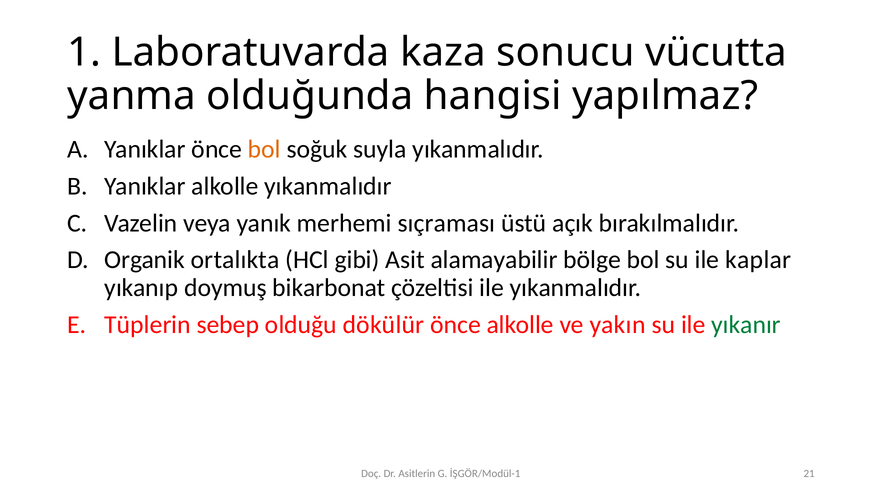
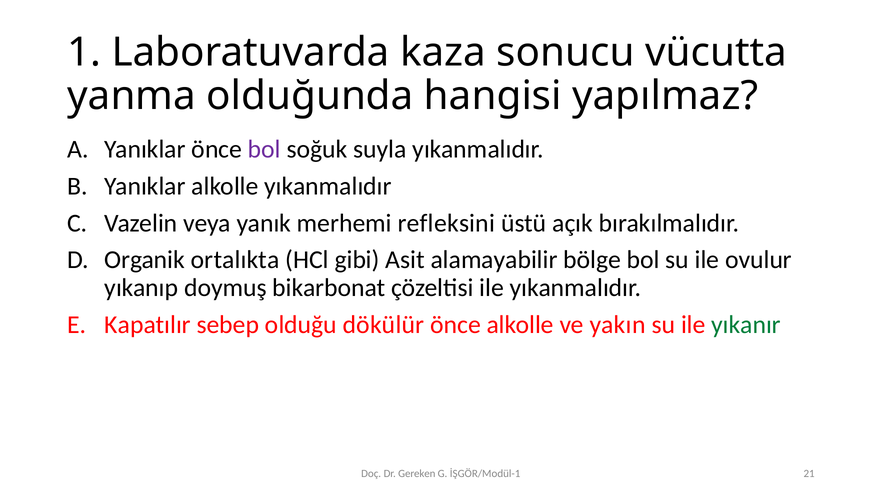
bol at (264, 149) colour: orange -> purple
sıçraması: sıçraması -> refleksini
kaplar: kaplar -> ovulur
Tüplerin: Tüplerin -> Kapatılır
Asitlerin: Asitlerin -> Gereken
